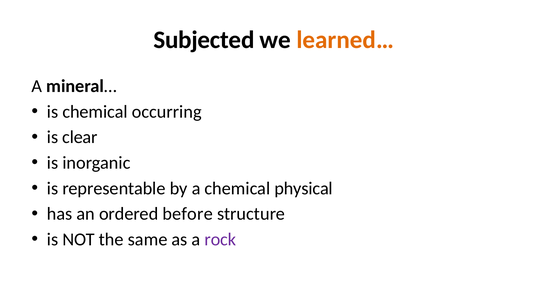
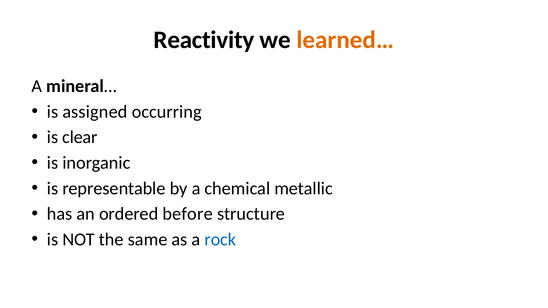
Subjected: Subjected -> Reactivity
is chemical: chemical -> assigned
physical: physical -> metallic
rock colour: purple -> blue
